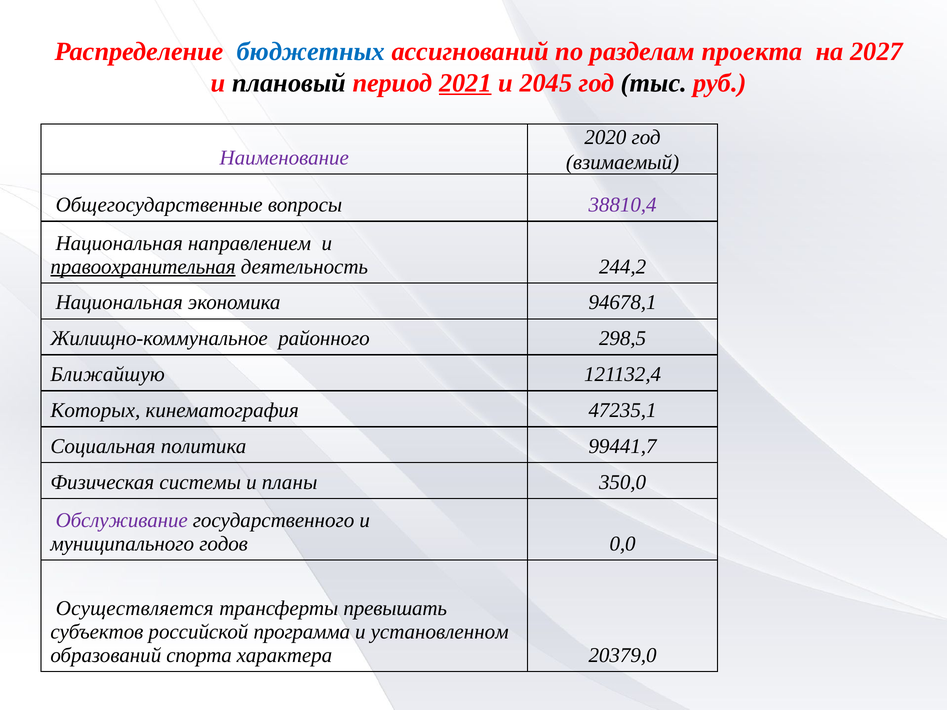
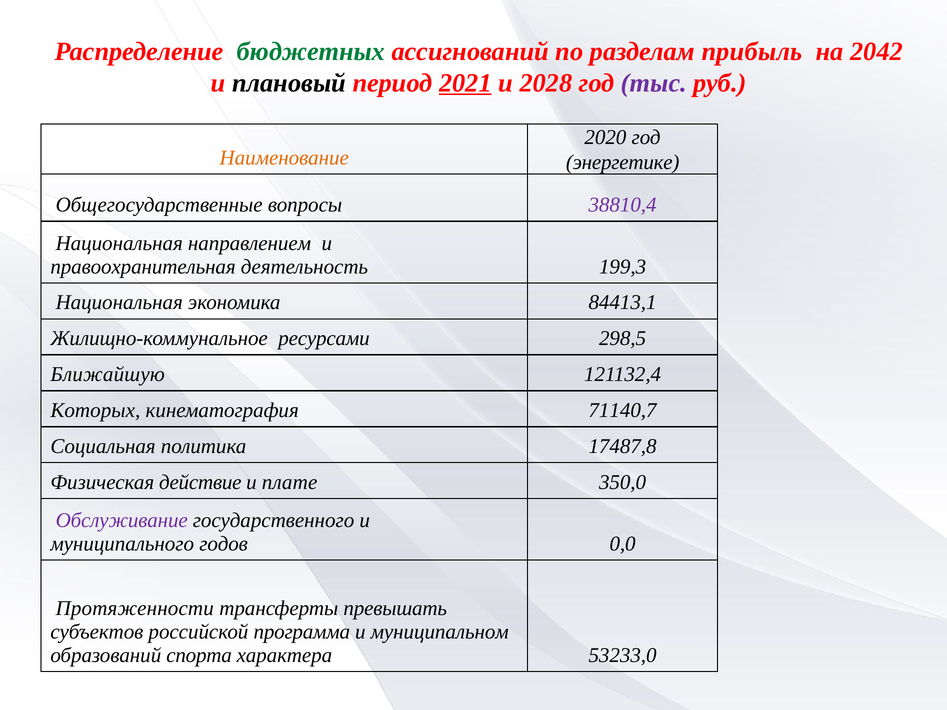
бюджетных colour: blue -> green
проекта: проекта -> прибыль
2027: 2027 -> 2042
2045: 2045 -> 2028
тыс colour: black -> purple
Наименование colour: purple -> orange
взимаемый: взимаемый -> энергетике
правоохранительная underline: present -> none
244,2: 244,2 -> 199,3
94678,1: 94678,1 -> 84413,1
районного: районного -> ресурсами
47235,1: 47235,1 -> 71140,7
99441,7: 99441,7 -> 17487,8
системы: системы -> действие
планы: планы -> плате
Осуществляется: Осуществляется -> Протяженности
установленном: установленном -> муниципальном
20379,0: 20379,0 -> 53233,0
